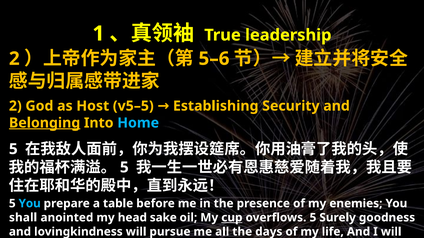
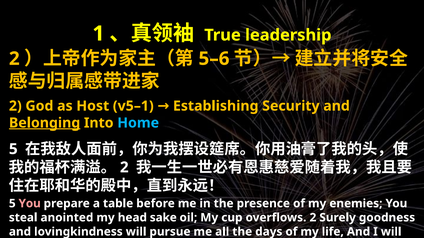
v5–5: v5–5 -> v5–1
5 at (124, 168): 5 -> 2
You at (30, 204) colour: light blue -> pink
shall: shall -> steal
cup underline: present -> none
overflows 5: 5 -> 2
